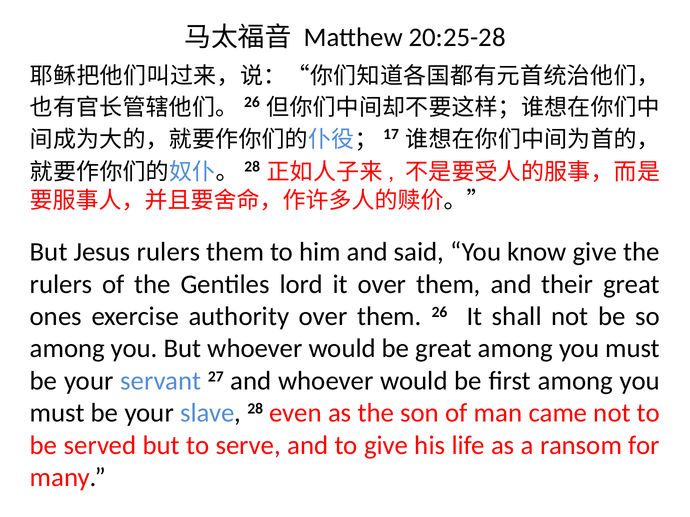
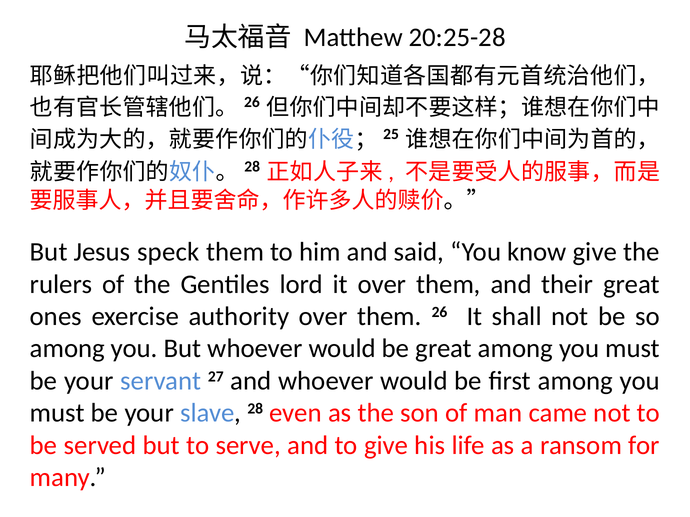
17: 17 -> 25
Jesus rulers: rulers -> speck
